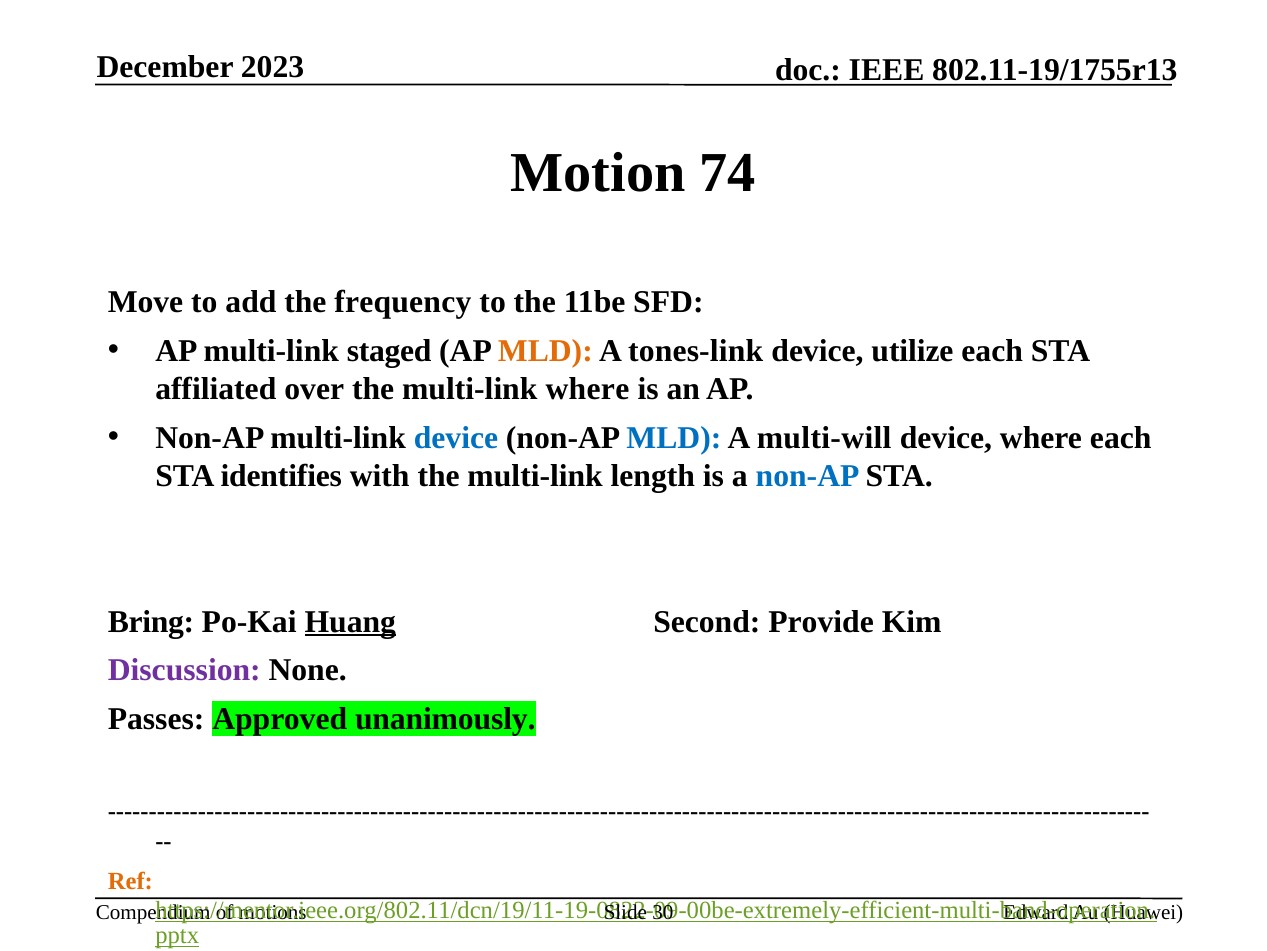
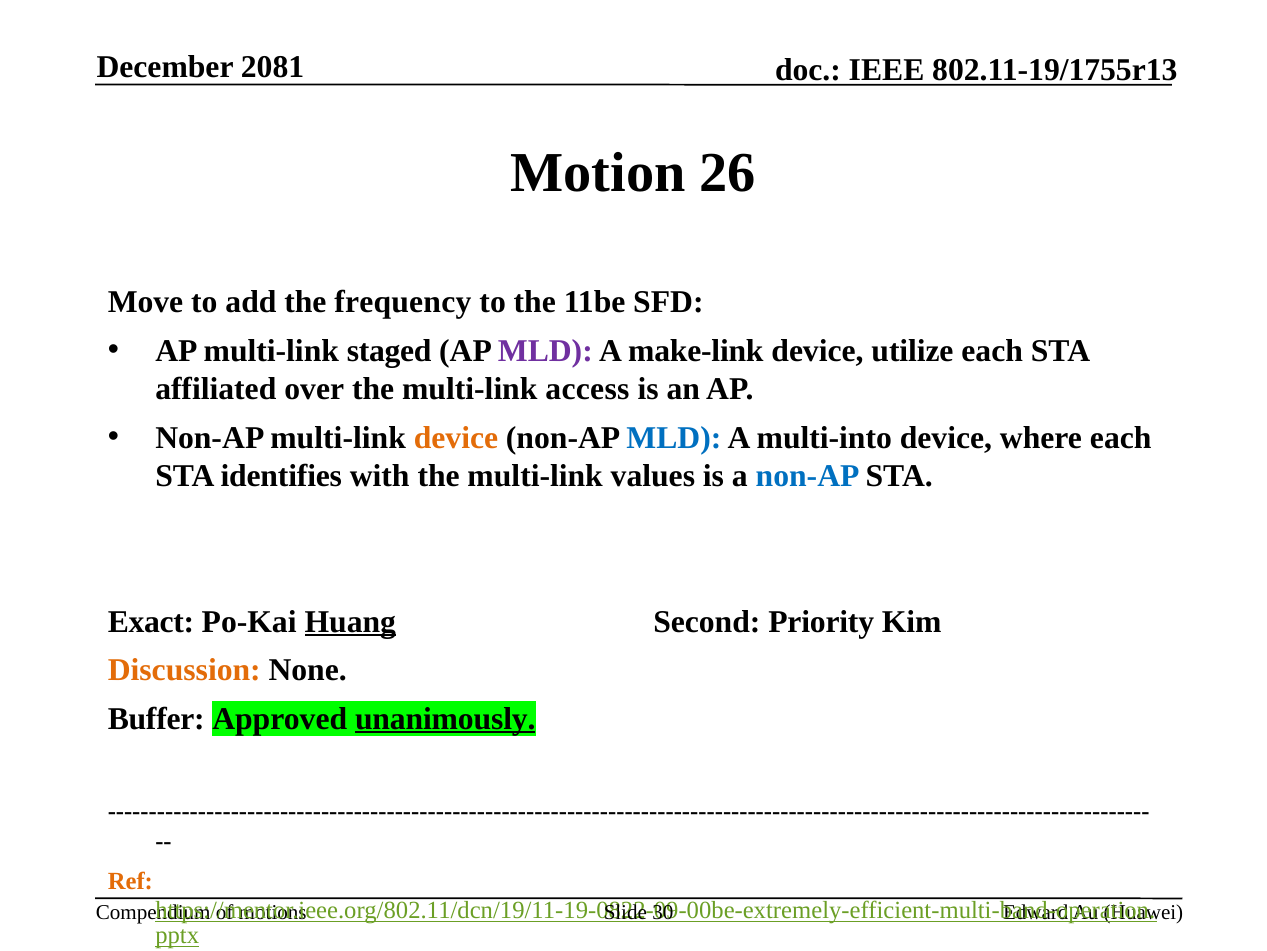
2023: 2023 -> 2081
74: 74 -> 26
MLD at (545, 351) colour: orange -> purple
tones-link: tones-link -> make-link
multi-link where: where -> access
device at (456, 437) colour: blue -> orange
multi-will: multi-will -> multi-into
length: length -> values
Bring: Bring -> Exact
Provide: Provide -> Priority
Discussion colour: purple -> orange
Passes: Passes -> Buffer
unanimously underline: none -> present
